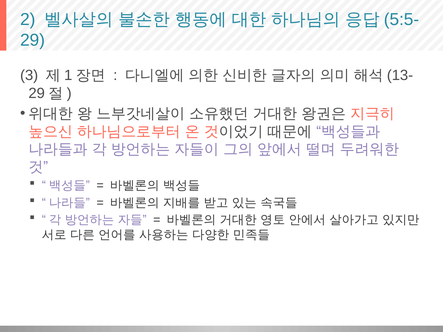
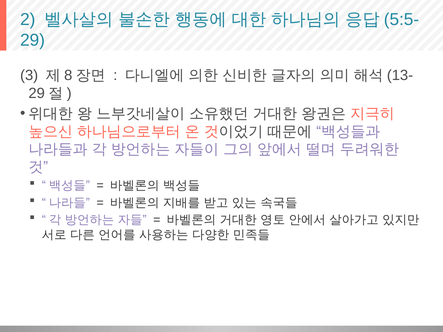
1: 1 -> 8
